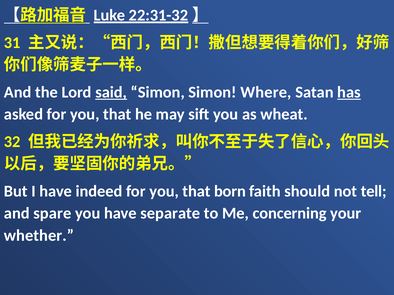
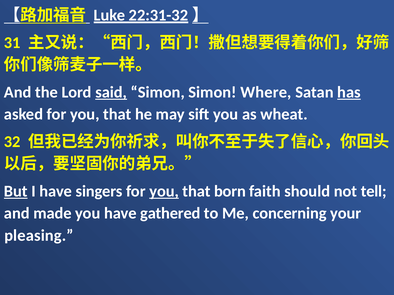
But underline: none -> present
indeed: indeed -> singers
you at (164, 192) underline: none -> present
spare: spare -> made
separate: separate -> gathered
whether: whether -> pleasing
